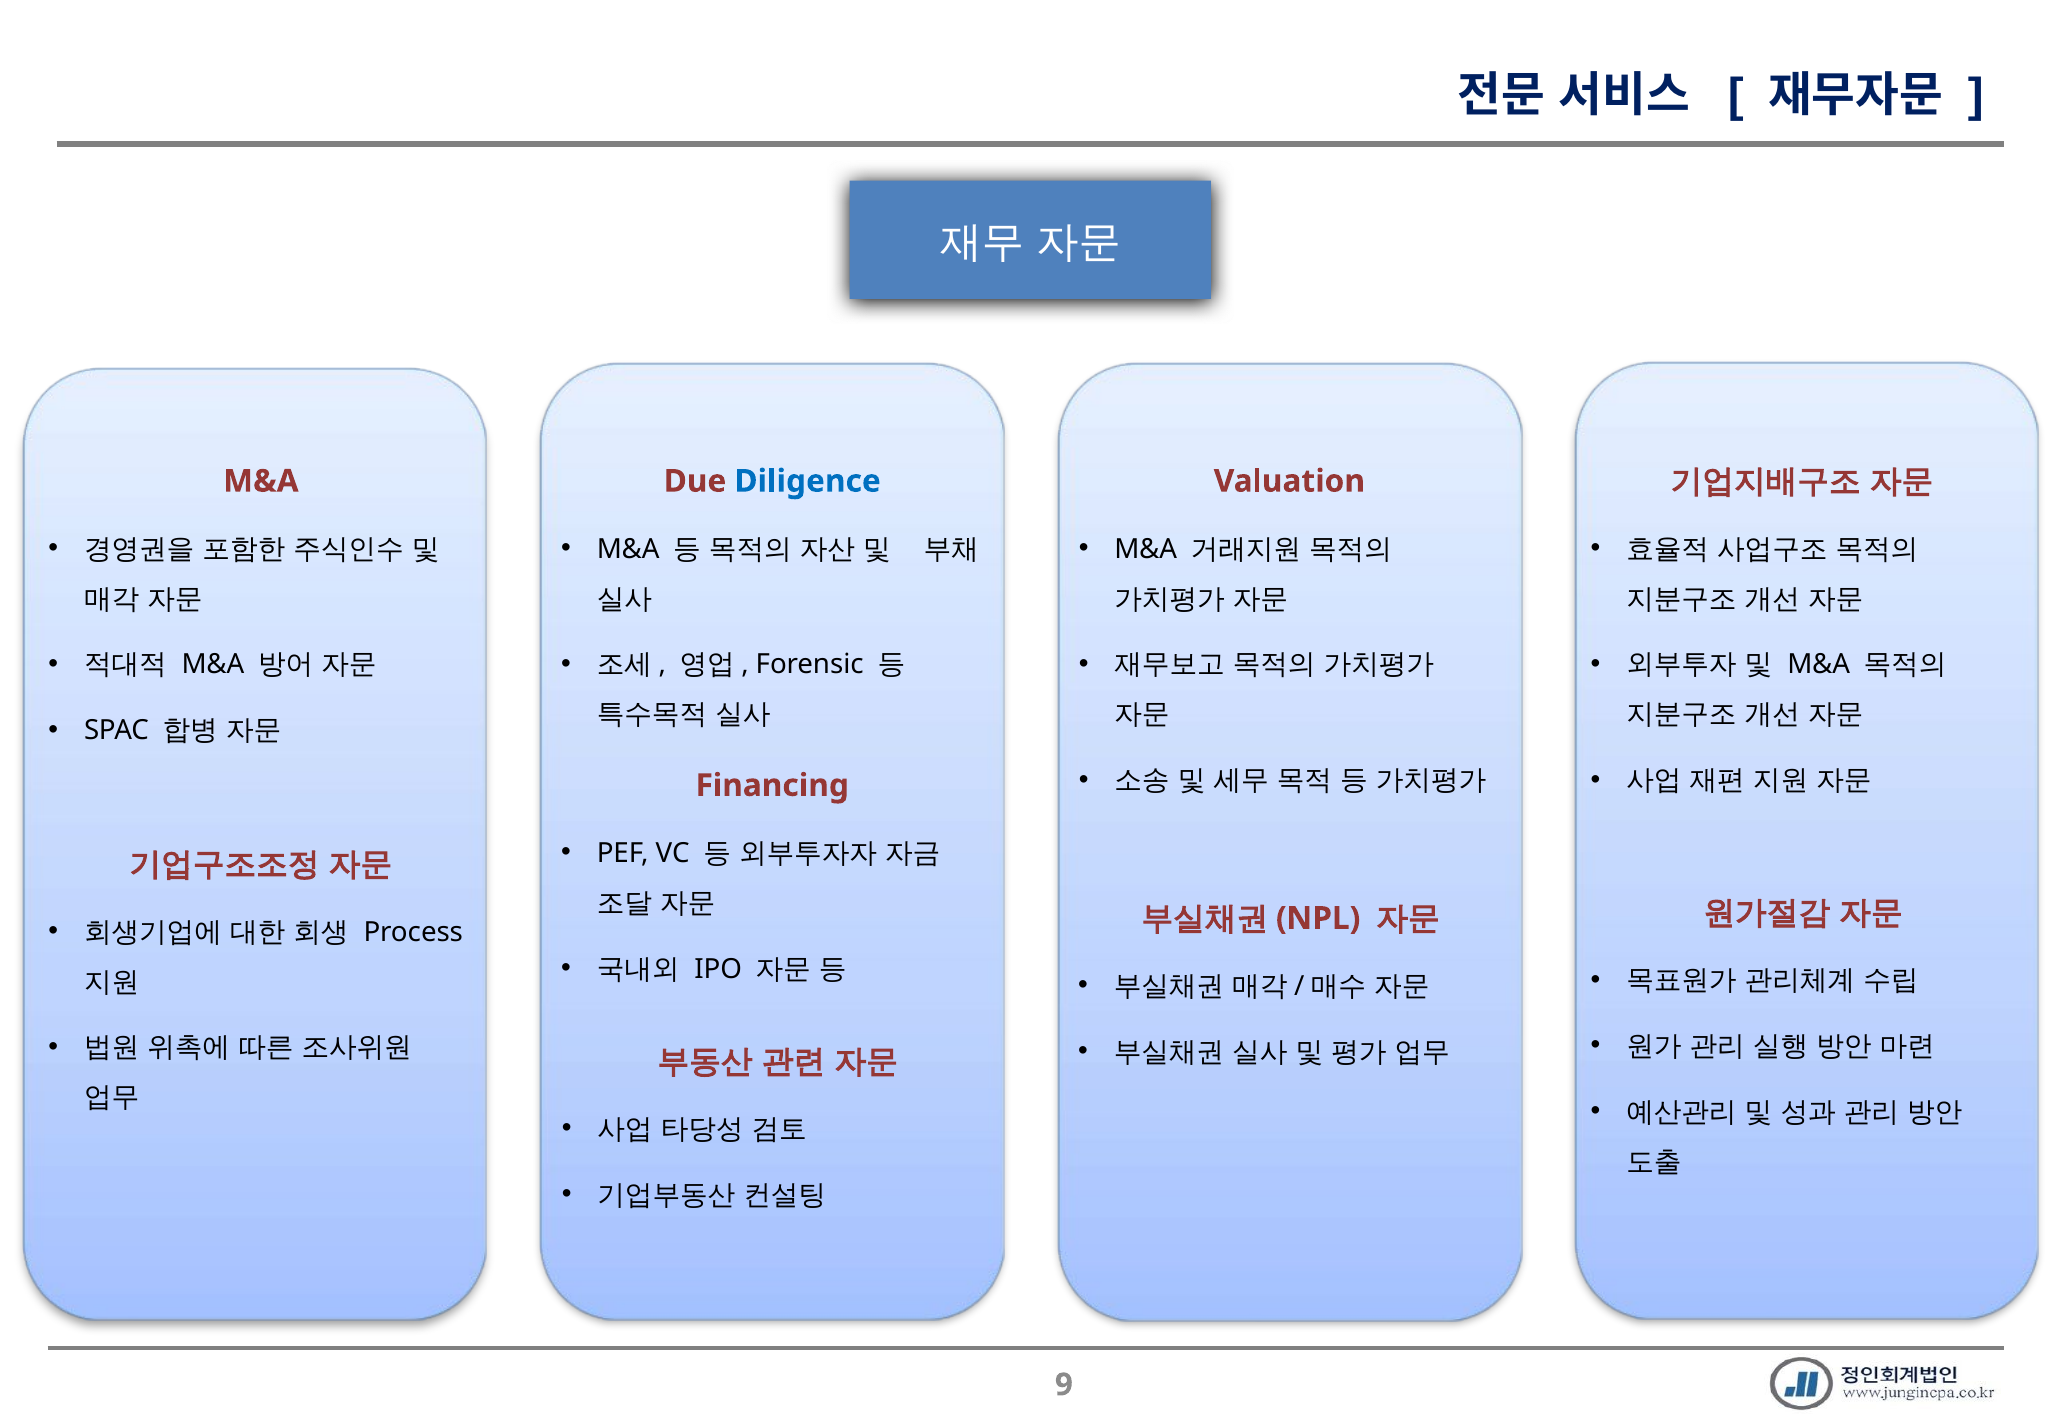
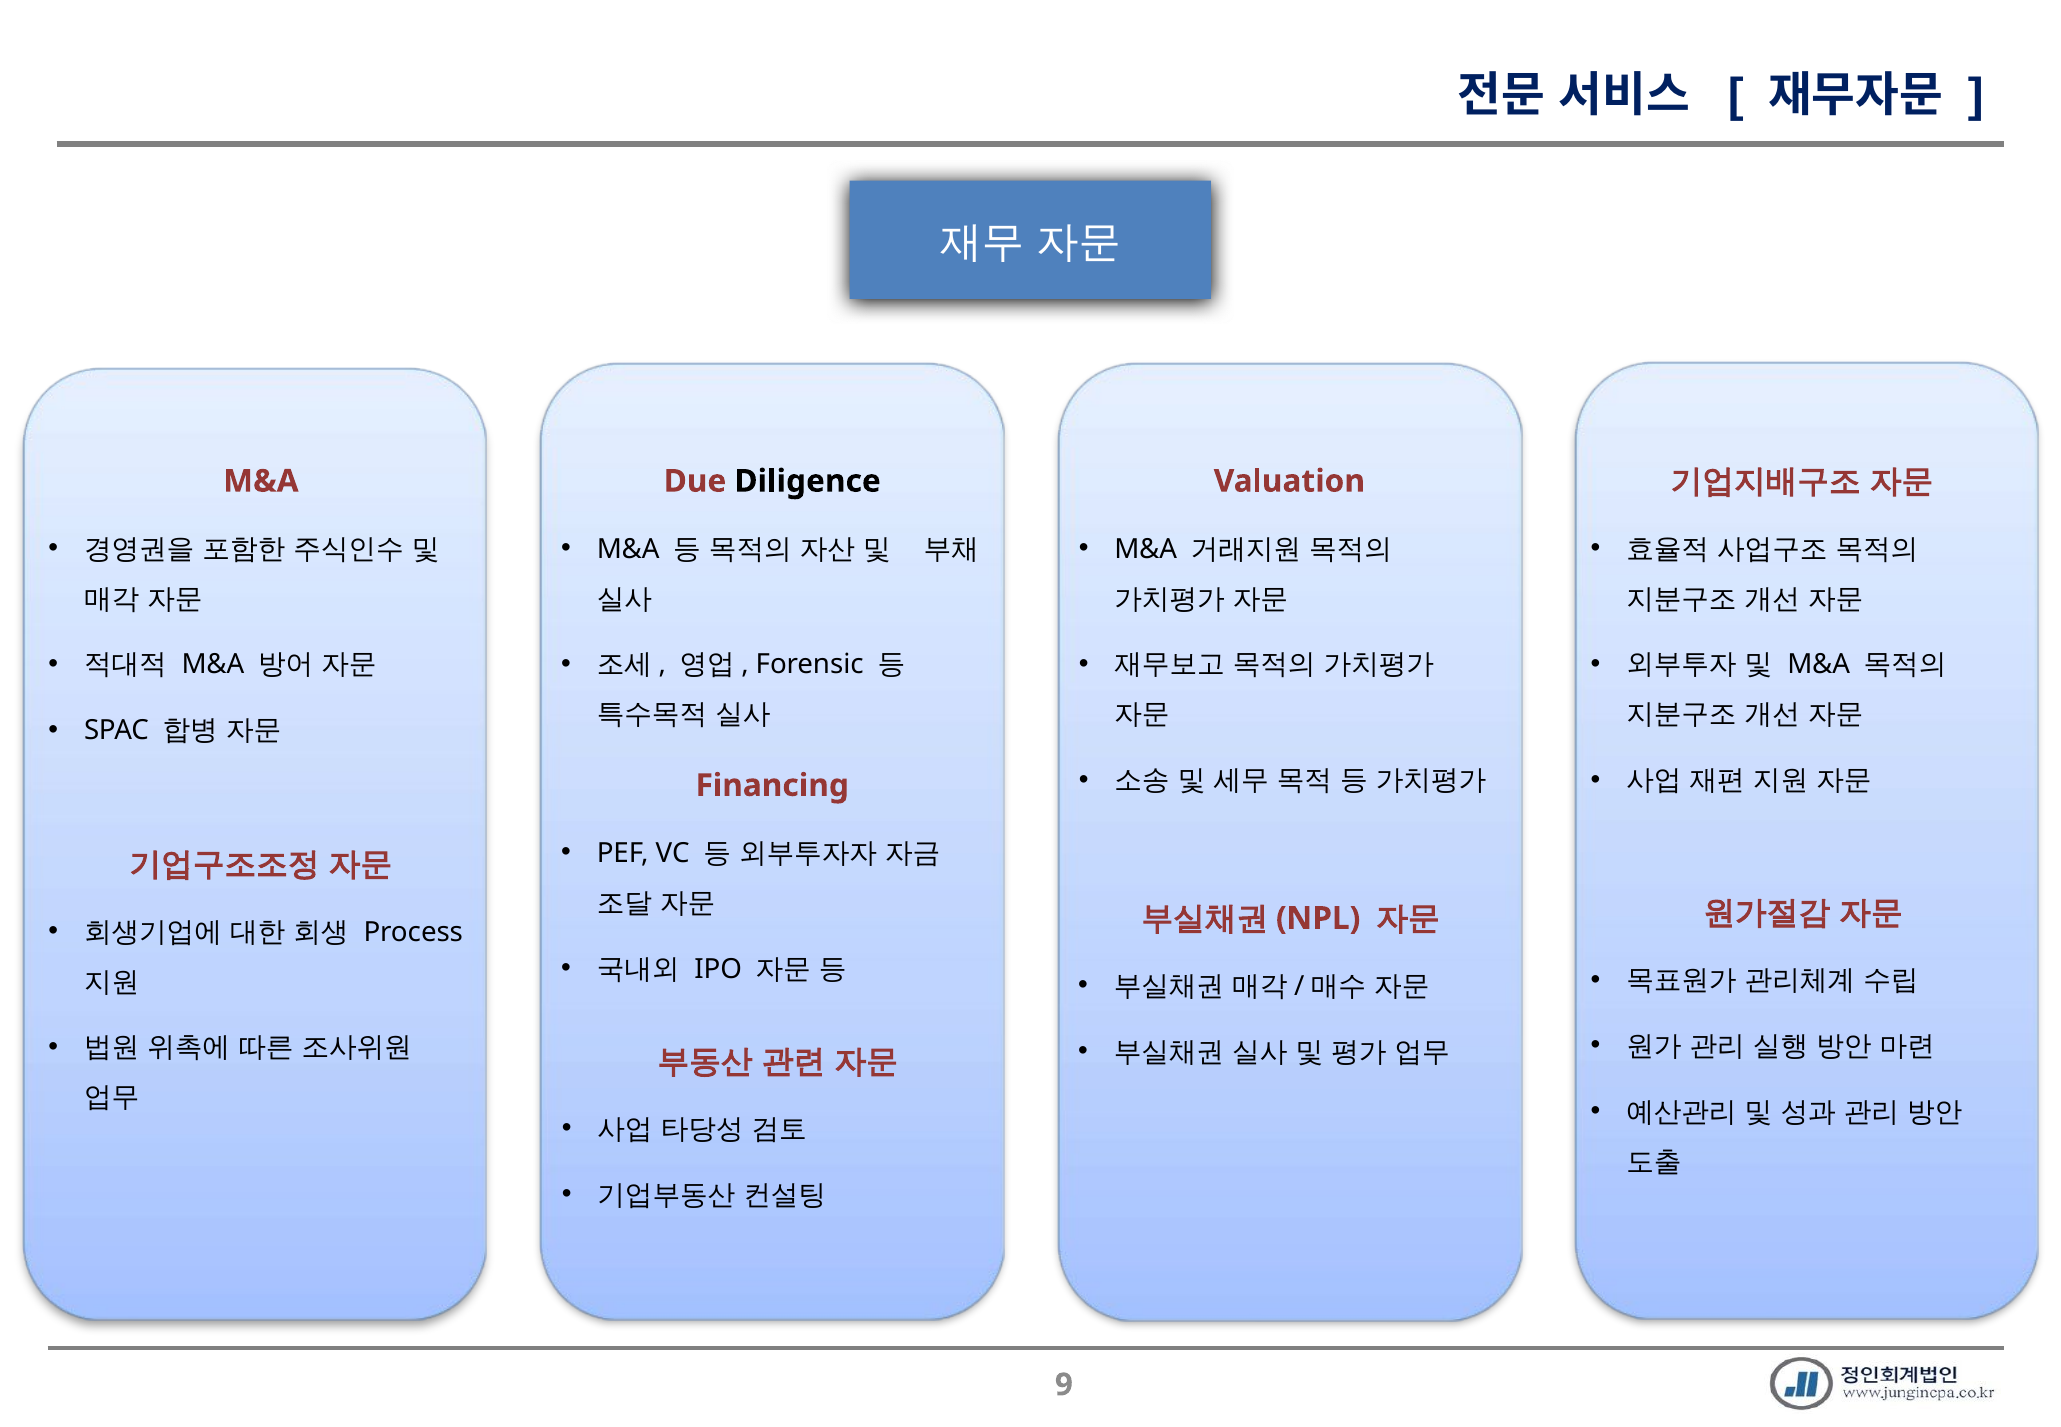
Diligence colour: blue -> black
